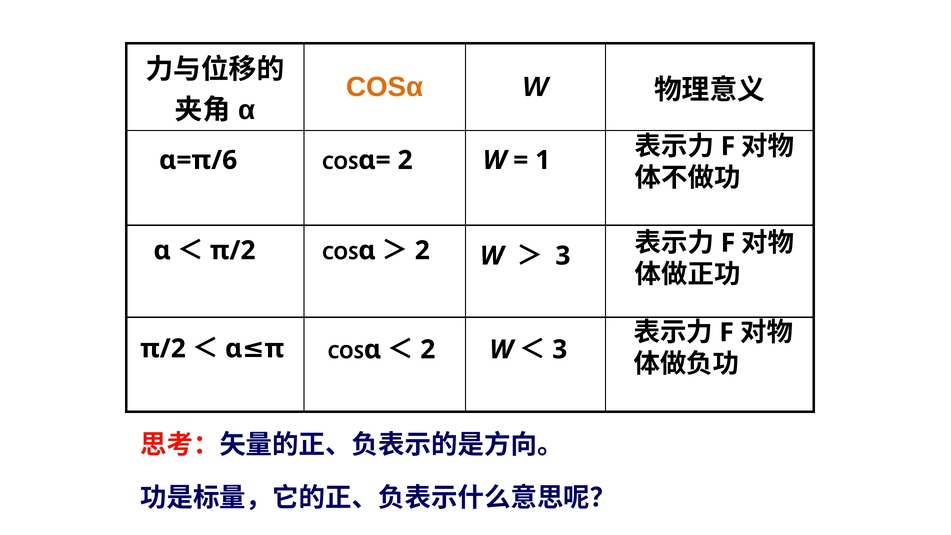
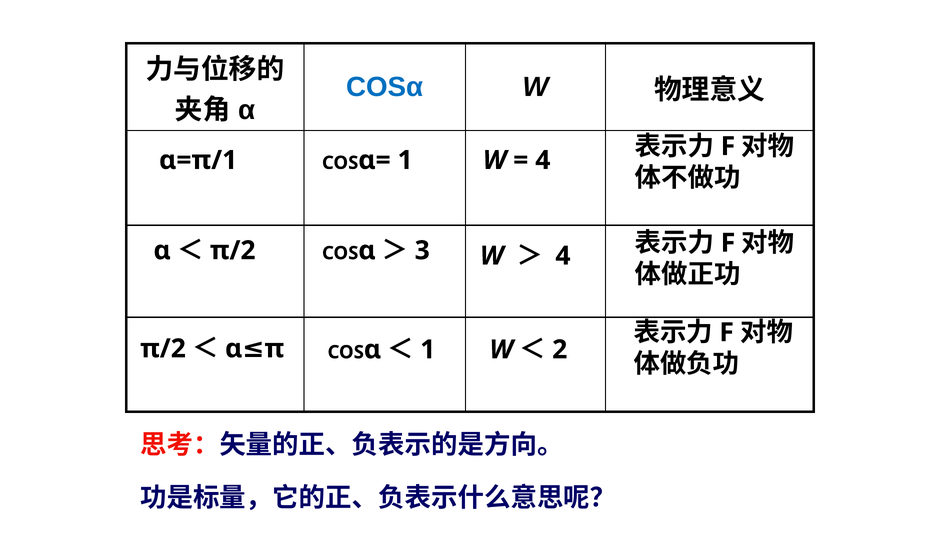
COSα colour: orange -> blue
α=π/6: α=π/6 -> α=π/1
1 at (543, 160): 1 -> 4
2 at (405, 160): 2 -> 1
2 at (422, 250): 2 -> 3
3 at (563, 256): 3 -> 4
3 at (560, 350): 3 -> 2
2 at (428, 350): 2 -> 1
